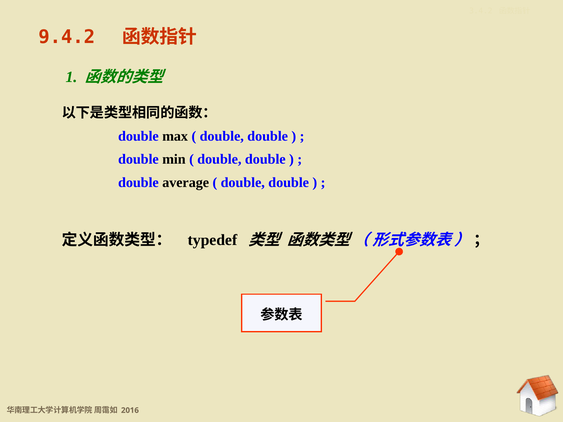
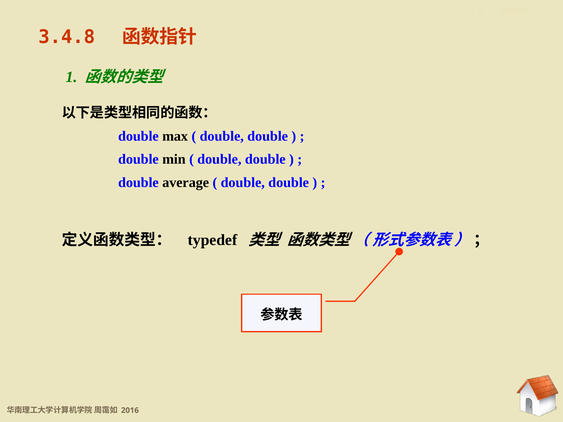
9.4.2: 9.4.2 -> 3.4.8
